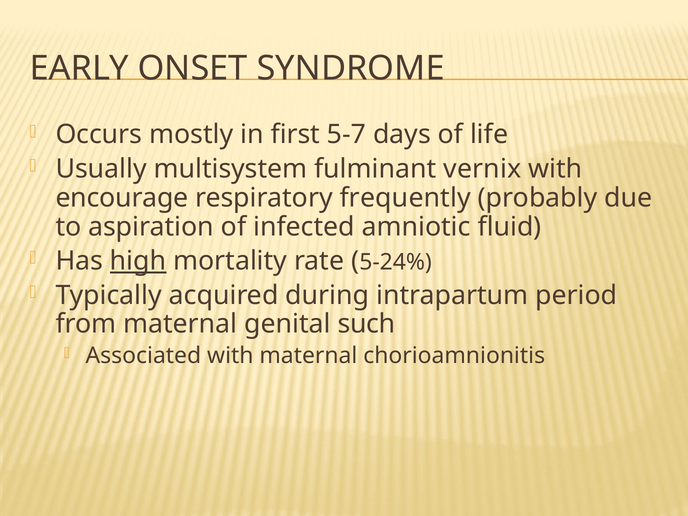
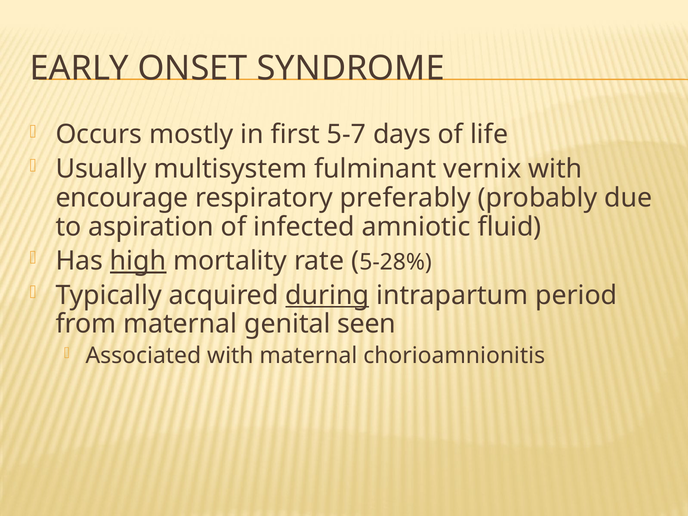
frequently: frequently -> preferably
5-24%: 5-24% -> 5-28%
during underline: none -> present
such: such -> seen
